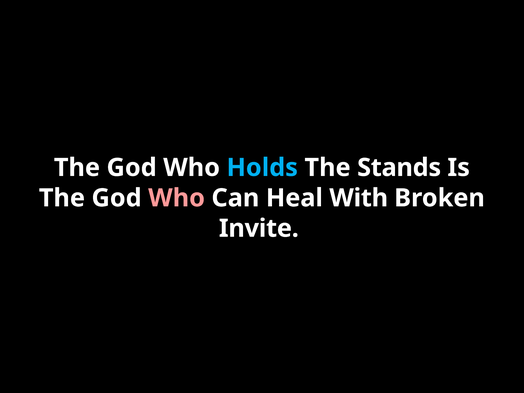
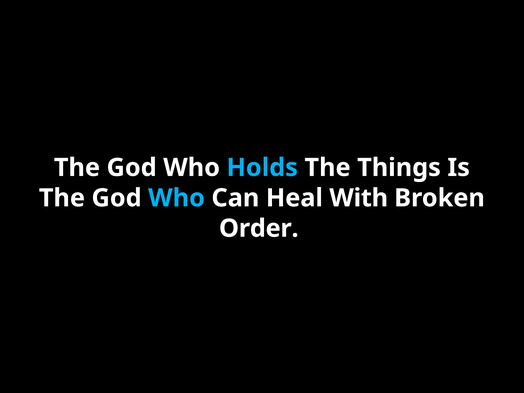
Stands: Stands -> Things
Who at (177, 198) colour: pink -> light blue
Invite: Invite -> Order
